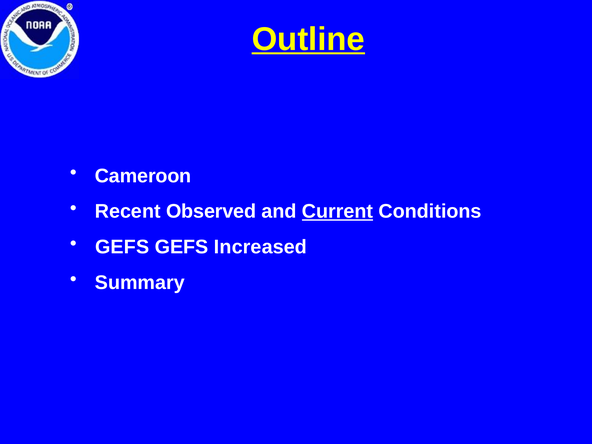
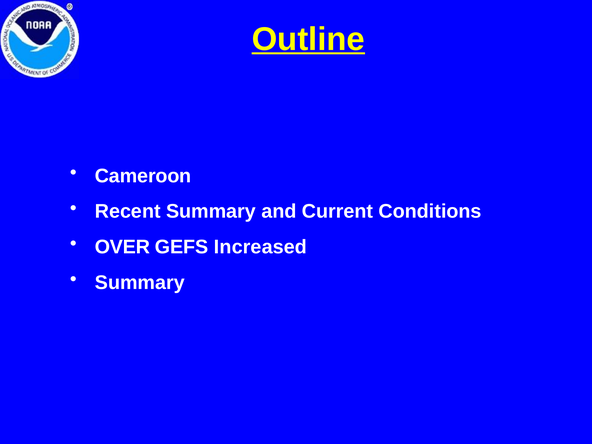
Recent Observed: Observed -> Summary
Current underline: present -> none
GEFS at (122, 247): GEFS -> OVER
